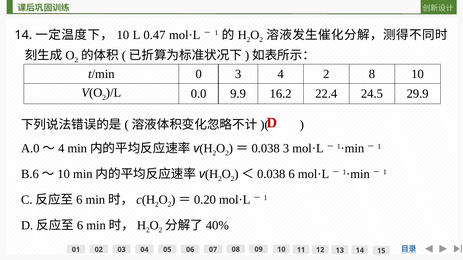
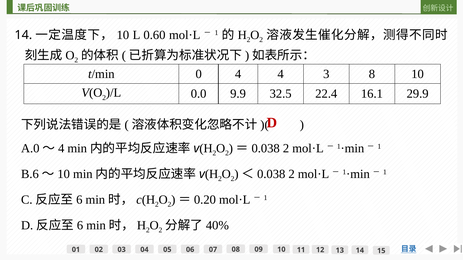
0.47: 0.47 -> 0.60
0 3: 3 -> 4
4 2: 2 -> 3
16.2: 16.2 -> 32.5
24.5: 24.5 -> 16.1
3 at (286, 149): 3 -> 2
6 at (292, 174): 6 -> 2
